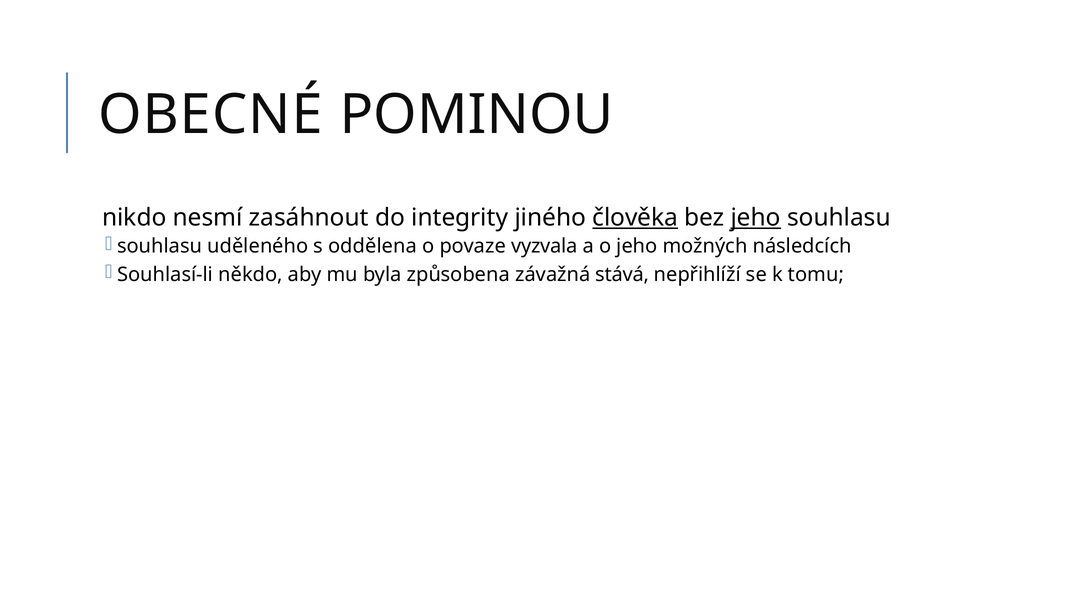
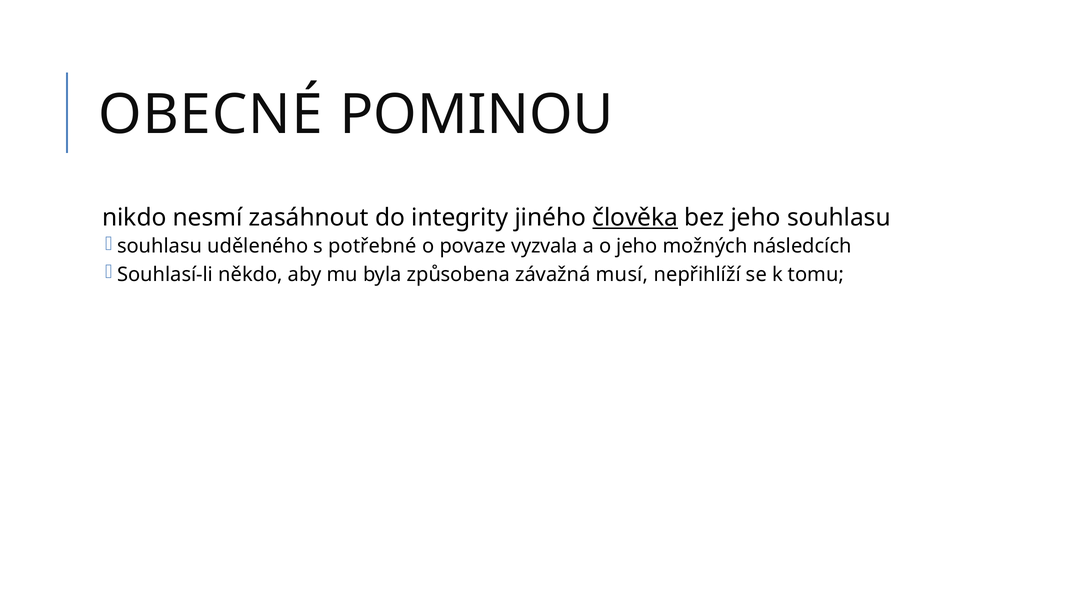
jeho at (756, 218) underline: present -> none
oddělena: oddělena -> potřebné
stává: stává -> musí
